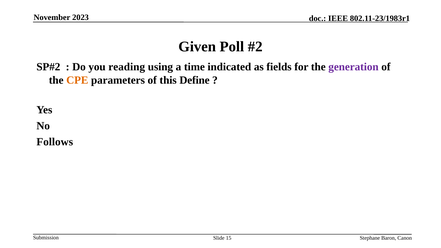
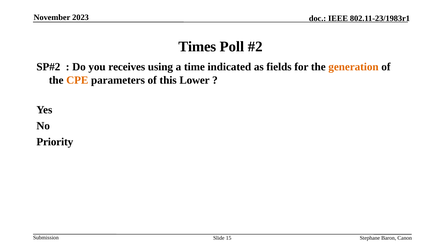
Given: Given -> Times
reading: reading -> receives
generation colour: purple -> orange
Define: Define -> Lower
Follows: Follows -> Priority
